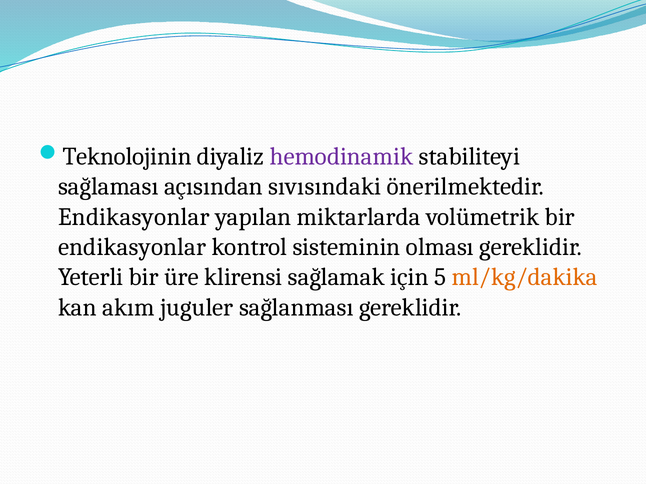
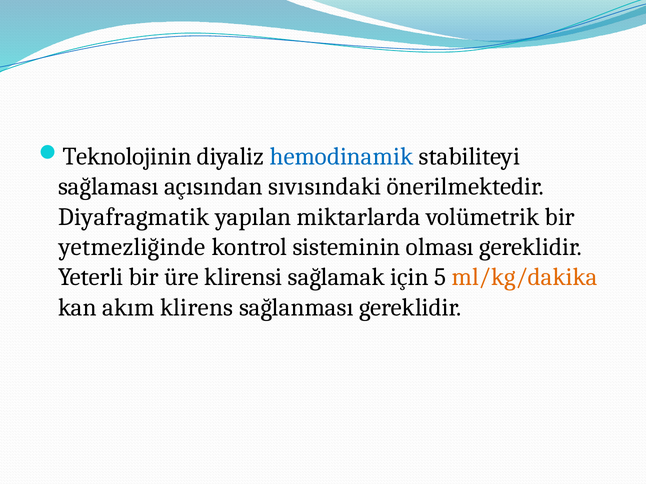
hemodinamik colour: purple -> blue
Endikasyonlar at (134, 217): Endikasyonlar -> Diyafragmatik
endikasyonlar at (132, 247): endikasyonlar -> yetmezliğinde
juguler: juguler -> klirens
